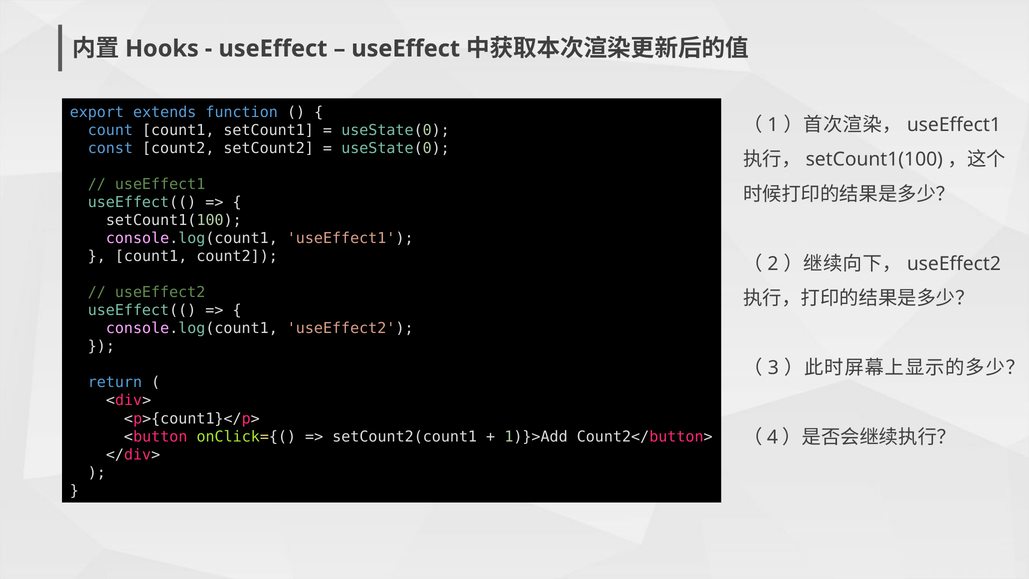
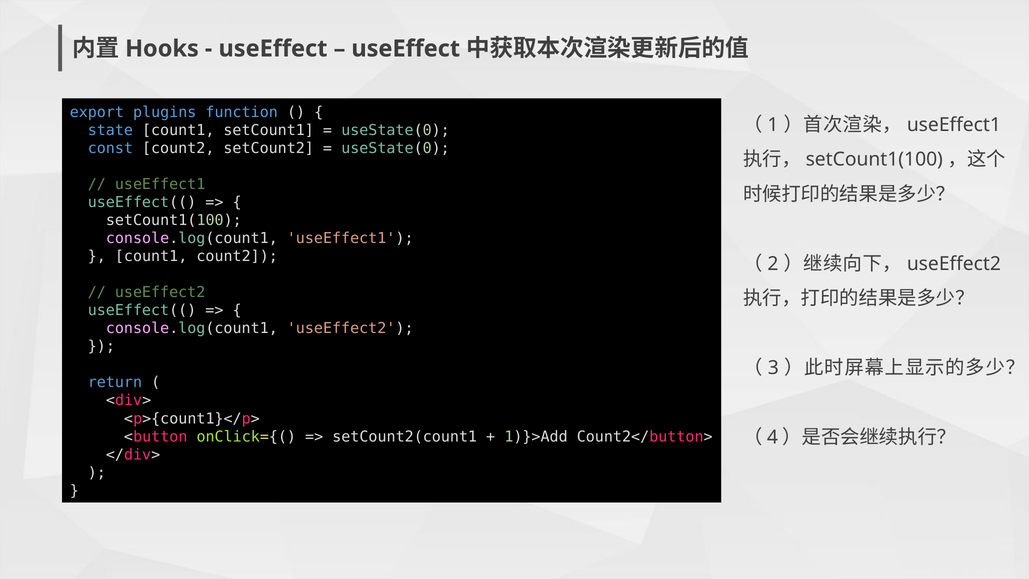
extends: extends -> plugins
count: count -> state
